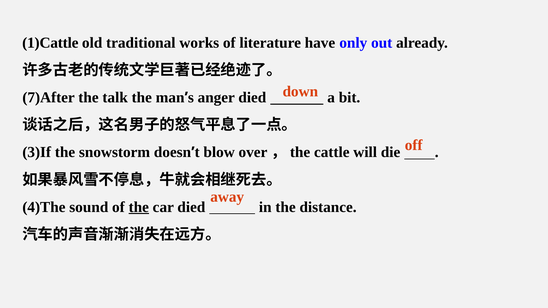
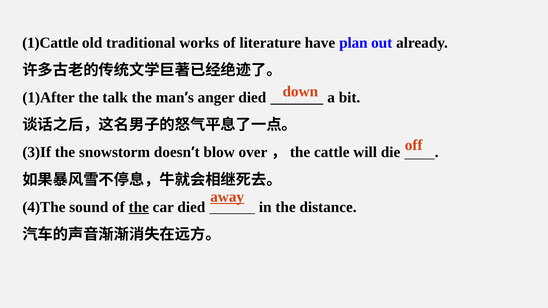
only: only -> plan
7)After: 7)After -> 1)After
away underline: none -> present
